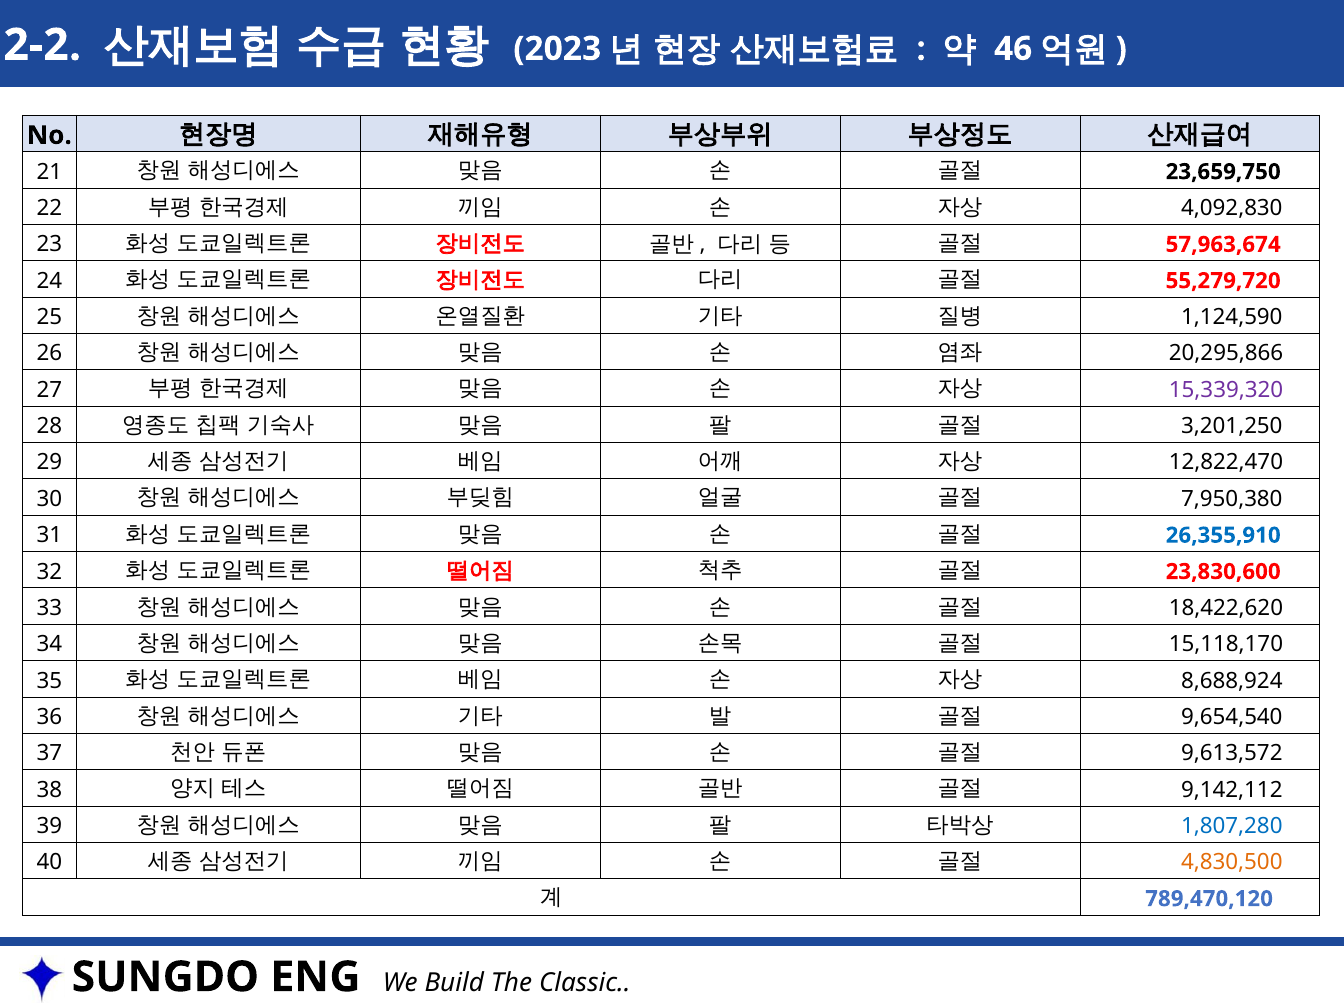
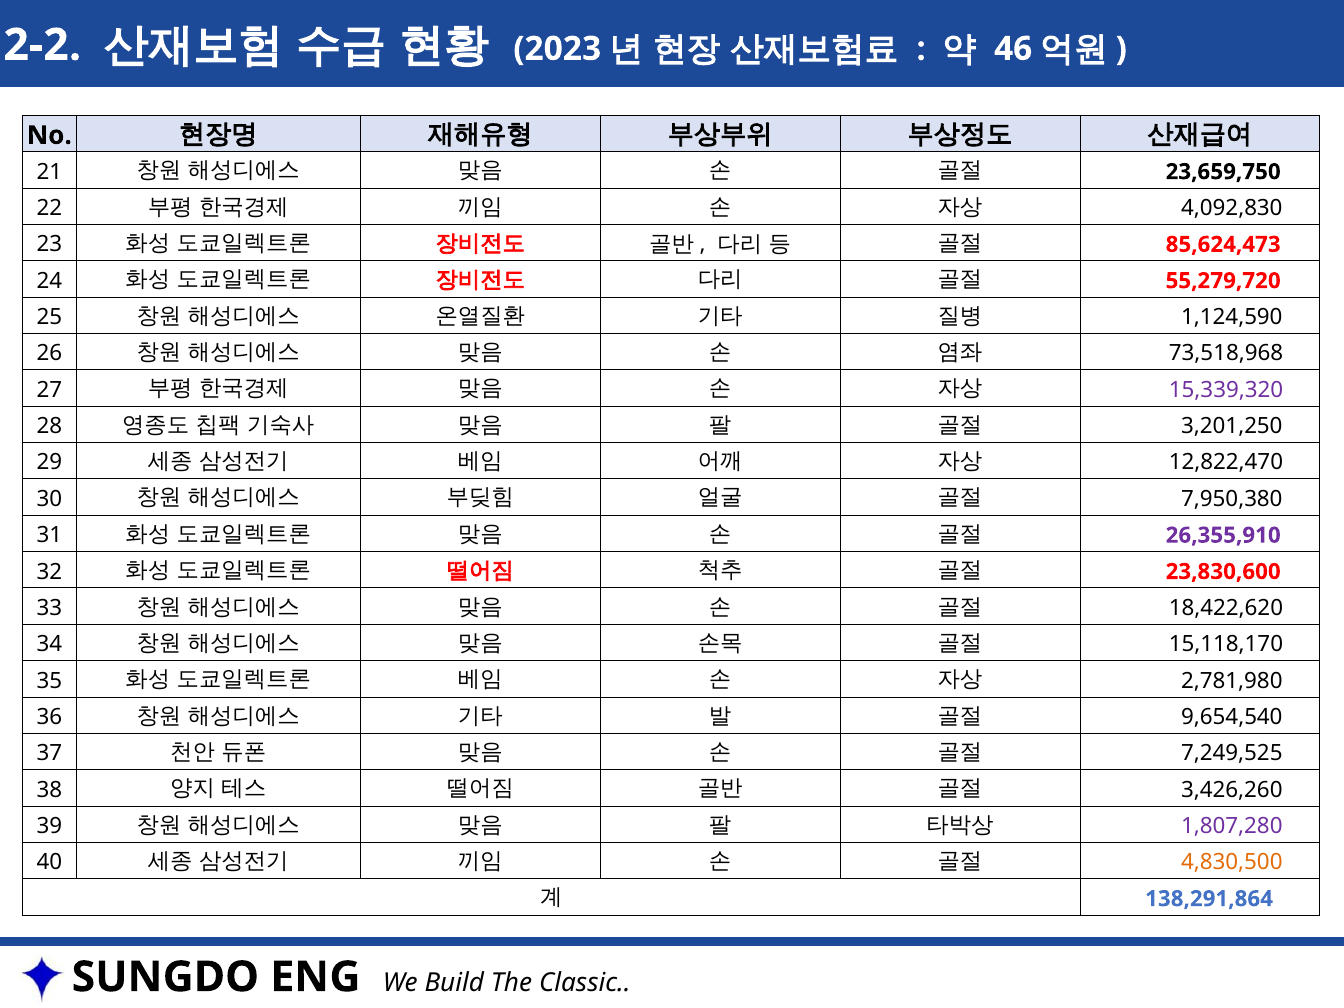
57,963,674: 57,963,674 -> 85,624,473
20,295,866: 20,295,866 -> 73,518,968
26,355,910 colour: blue -> purple
8,688,924: 8,688,924 -> 2,781,980
9,613,572: 9,613,572 -> 7,249,525
9,142,112: 9,142,112 -> 3,426,260
1,807,280 colour: blue -> purple
789,470,120: 789,470,120 -> 138,291,864
